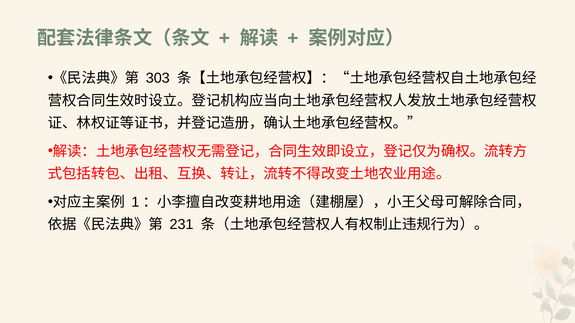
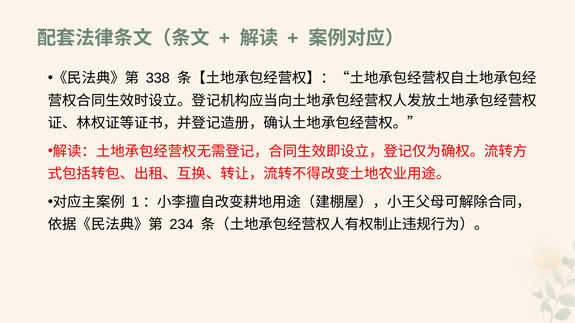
303: 303 -> 338
231: 231 -> 234
